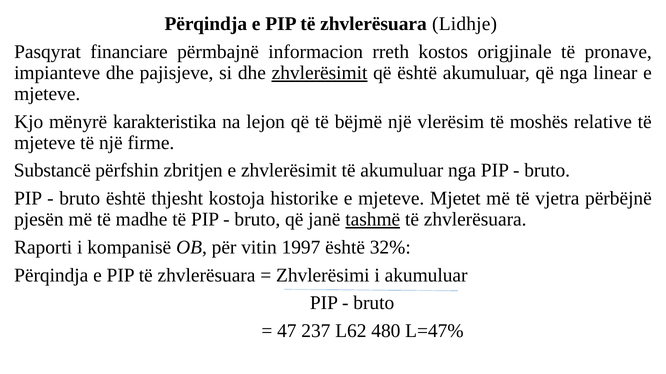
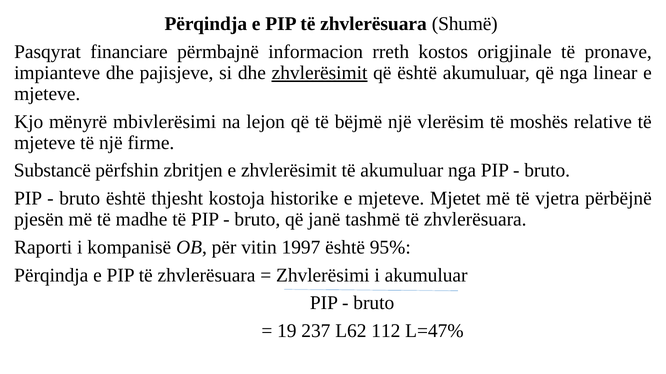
Lidhje: Lidhje -> Shumë
karakteristika: karakteristika -> mbivlerësimi
tashmë underline: present -> none
32%: 32% -> 95%
47: 47 -> 19
480: 480 -> 112
